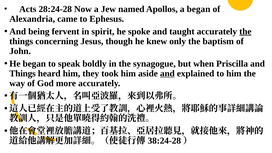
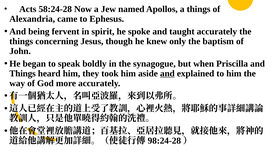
28:24-28: 28:24-28 -> 58:24-28
a began: began -> things
the at (245, 31) underline: present -> none
38:24-28: 38:24-28 -> 98:24-28
